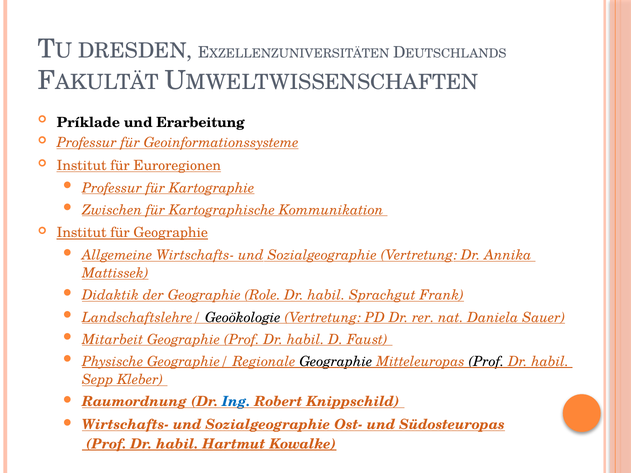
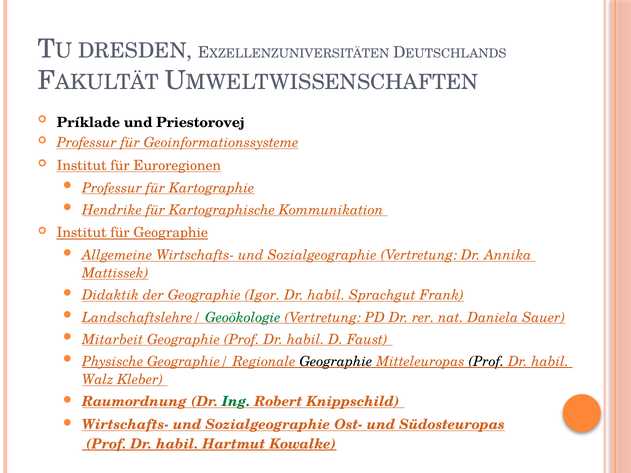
Erarbeitung: Erarbeitung -> Priestorovej
Zwischen: Zwischen -> Hendrike
Role: Role -> Igor
Geoökologie colour: black -> green
Sepp: Sepp -> Walz
Ing colour: blue -> green
